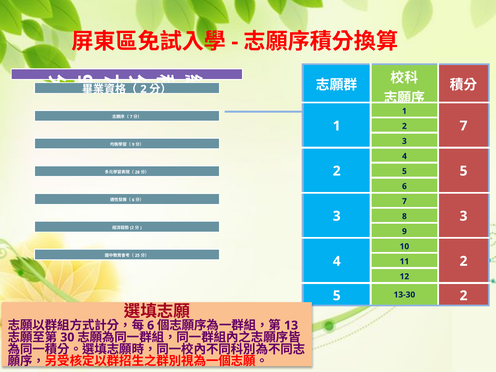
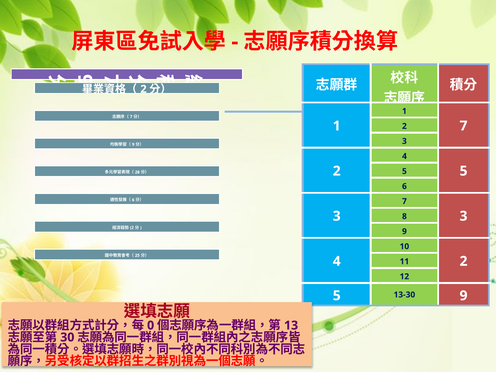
13-30 2: 2 -> 9
6 at (151, 325): 6 -> 0
